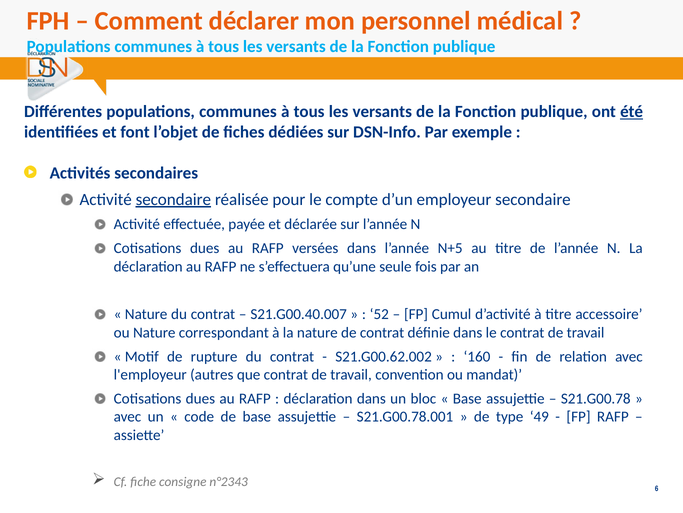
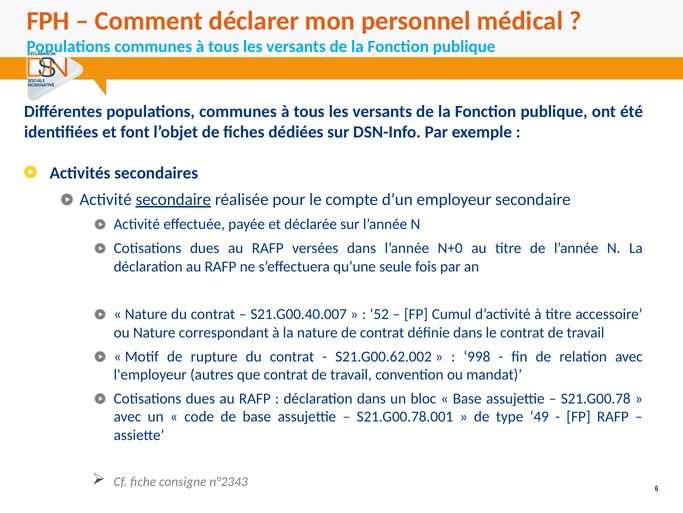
été underline: present -> none
N+5: N+5 -> N+0
160: 160 -> 998
